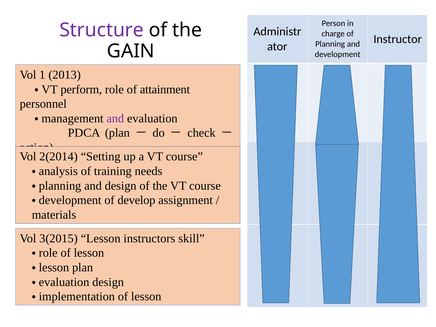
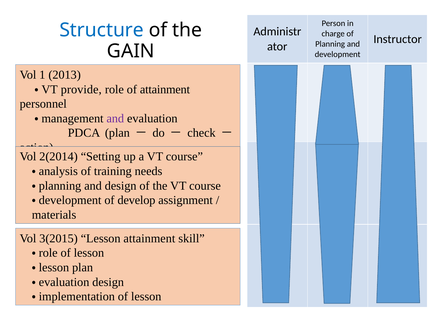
Structure colour: purple -> blue
perform: perform -> provide
Lesson instructors: instructors -> attainment
